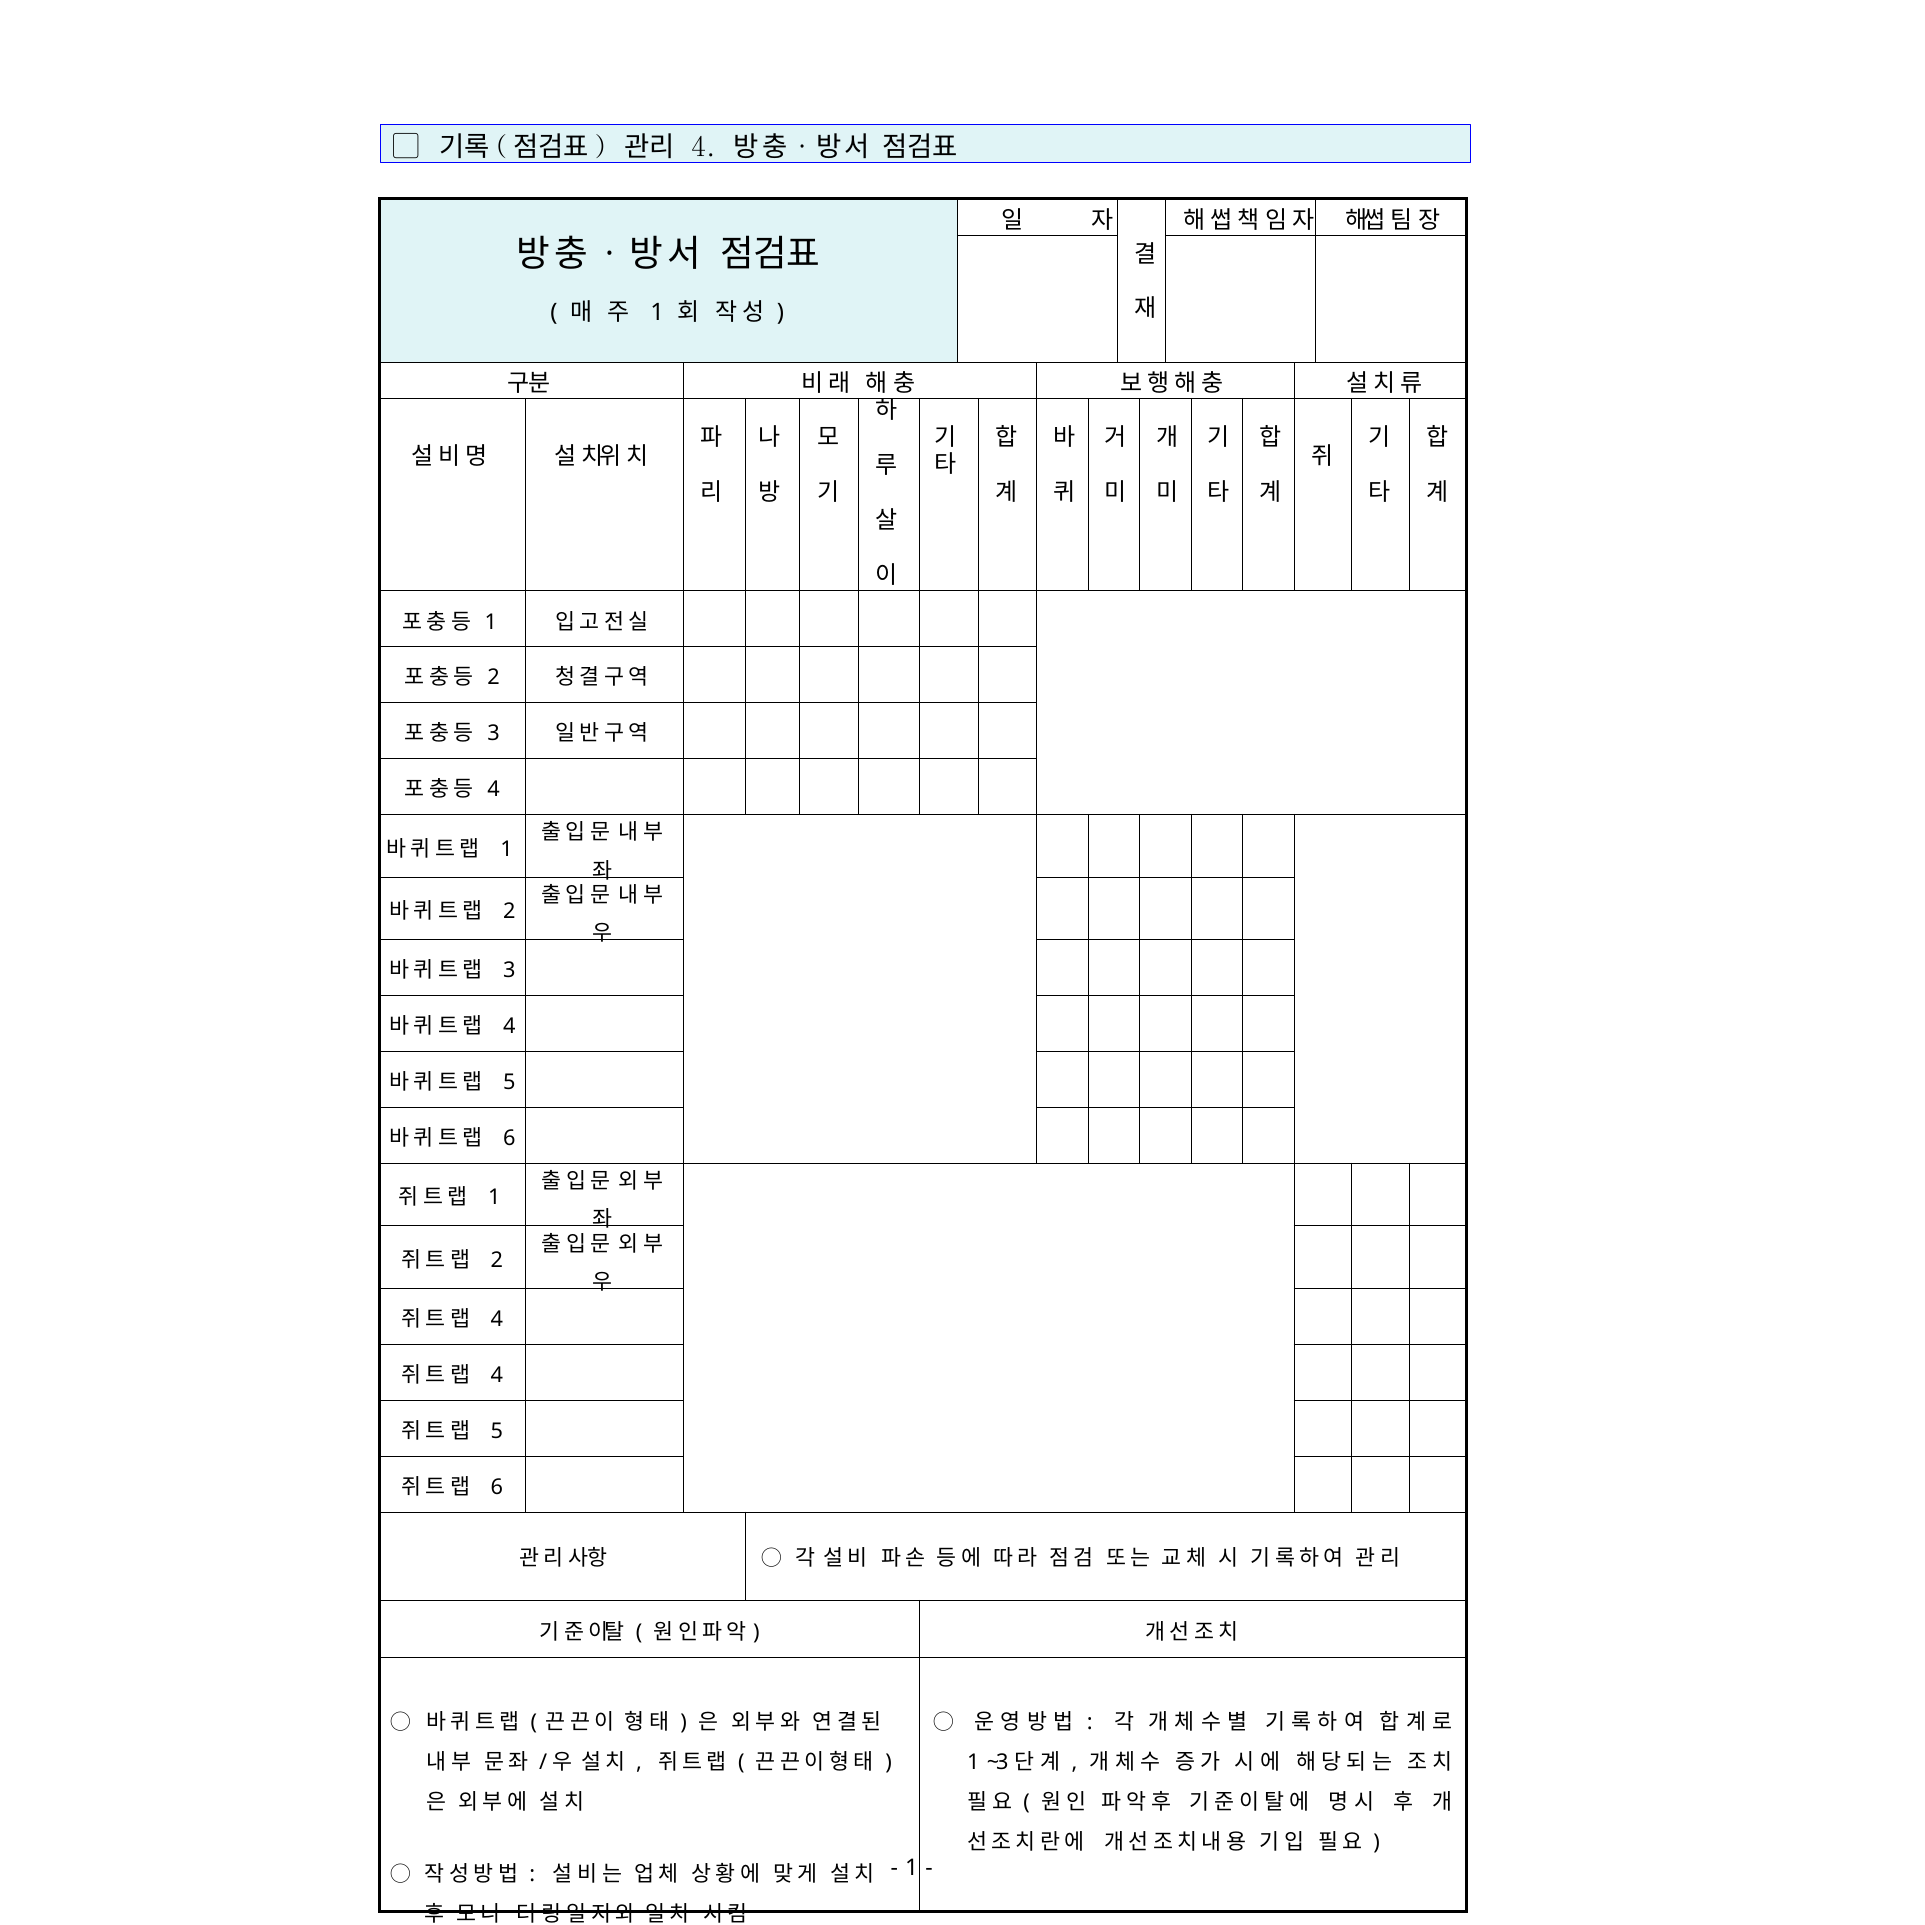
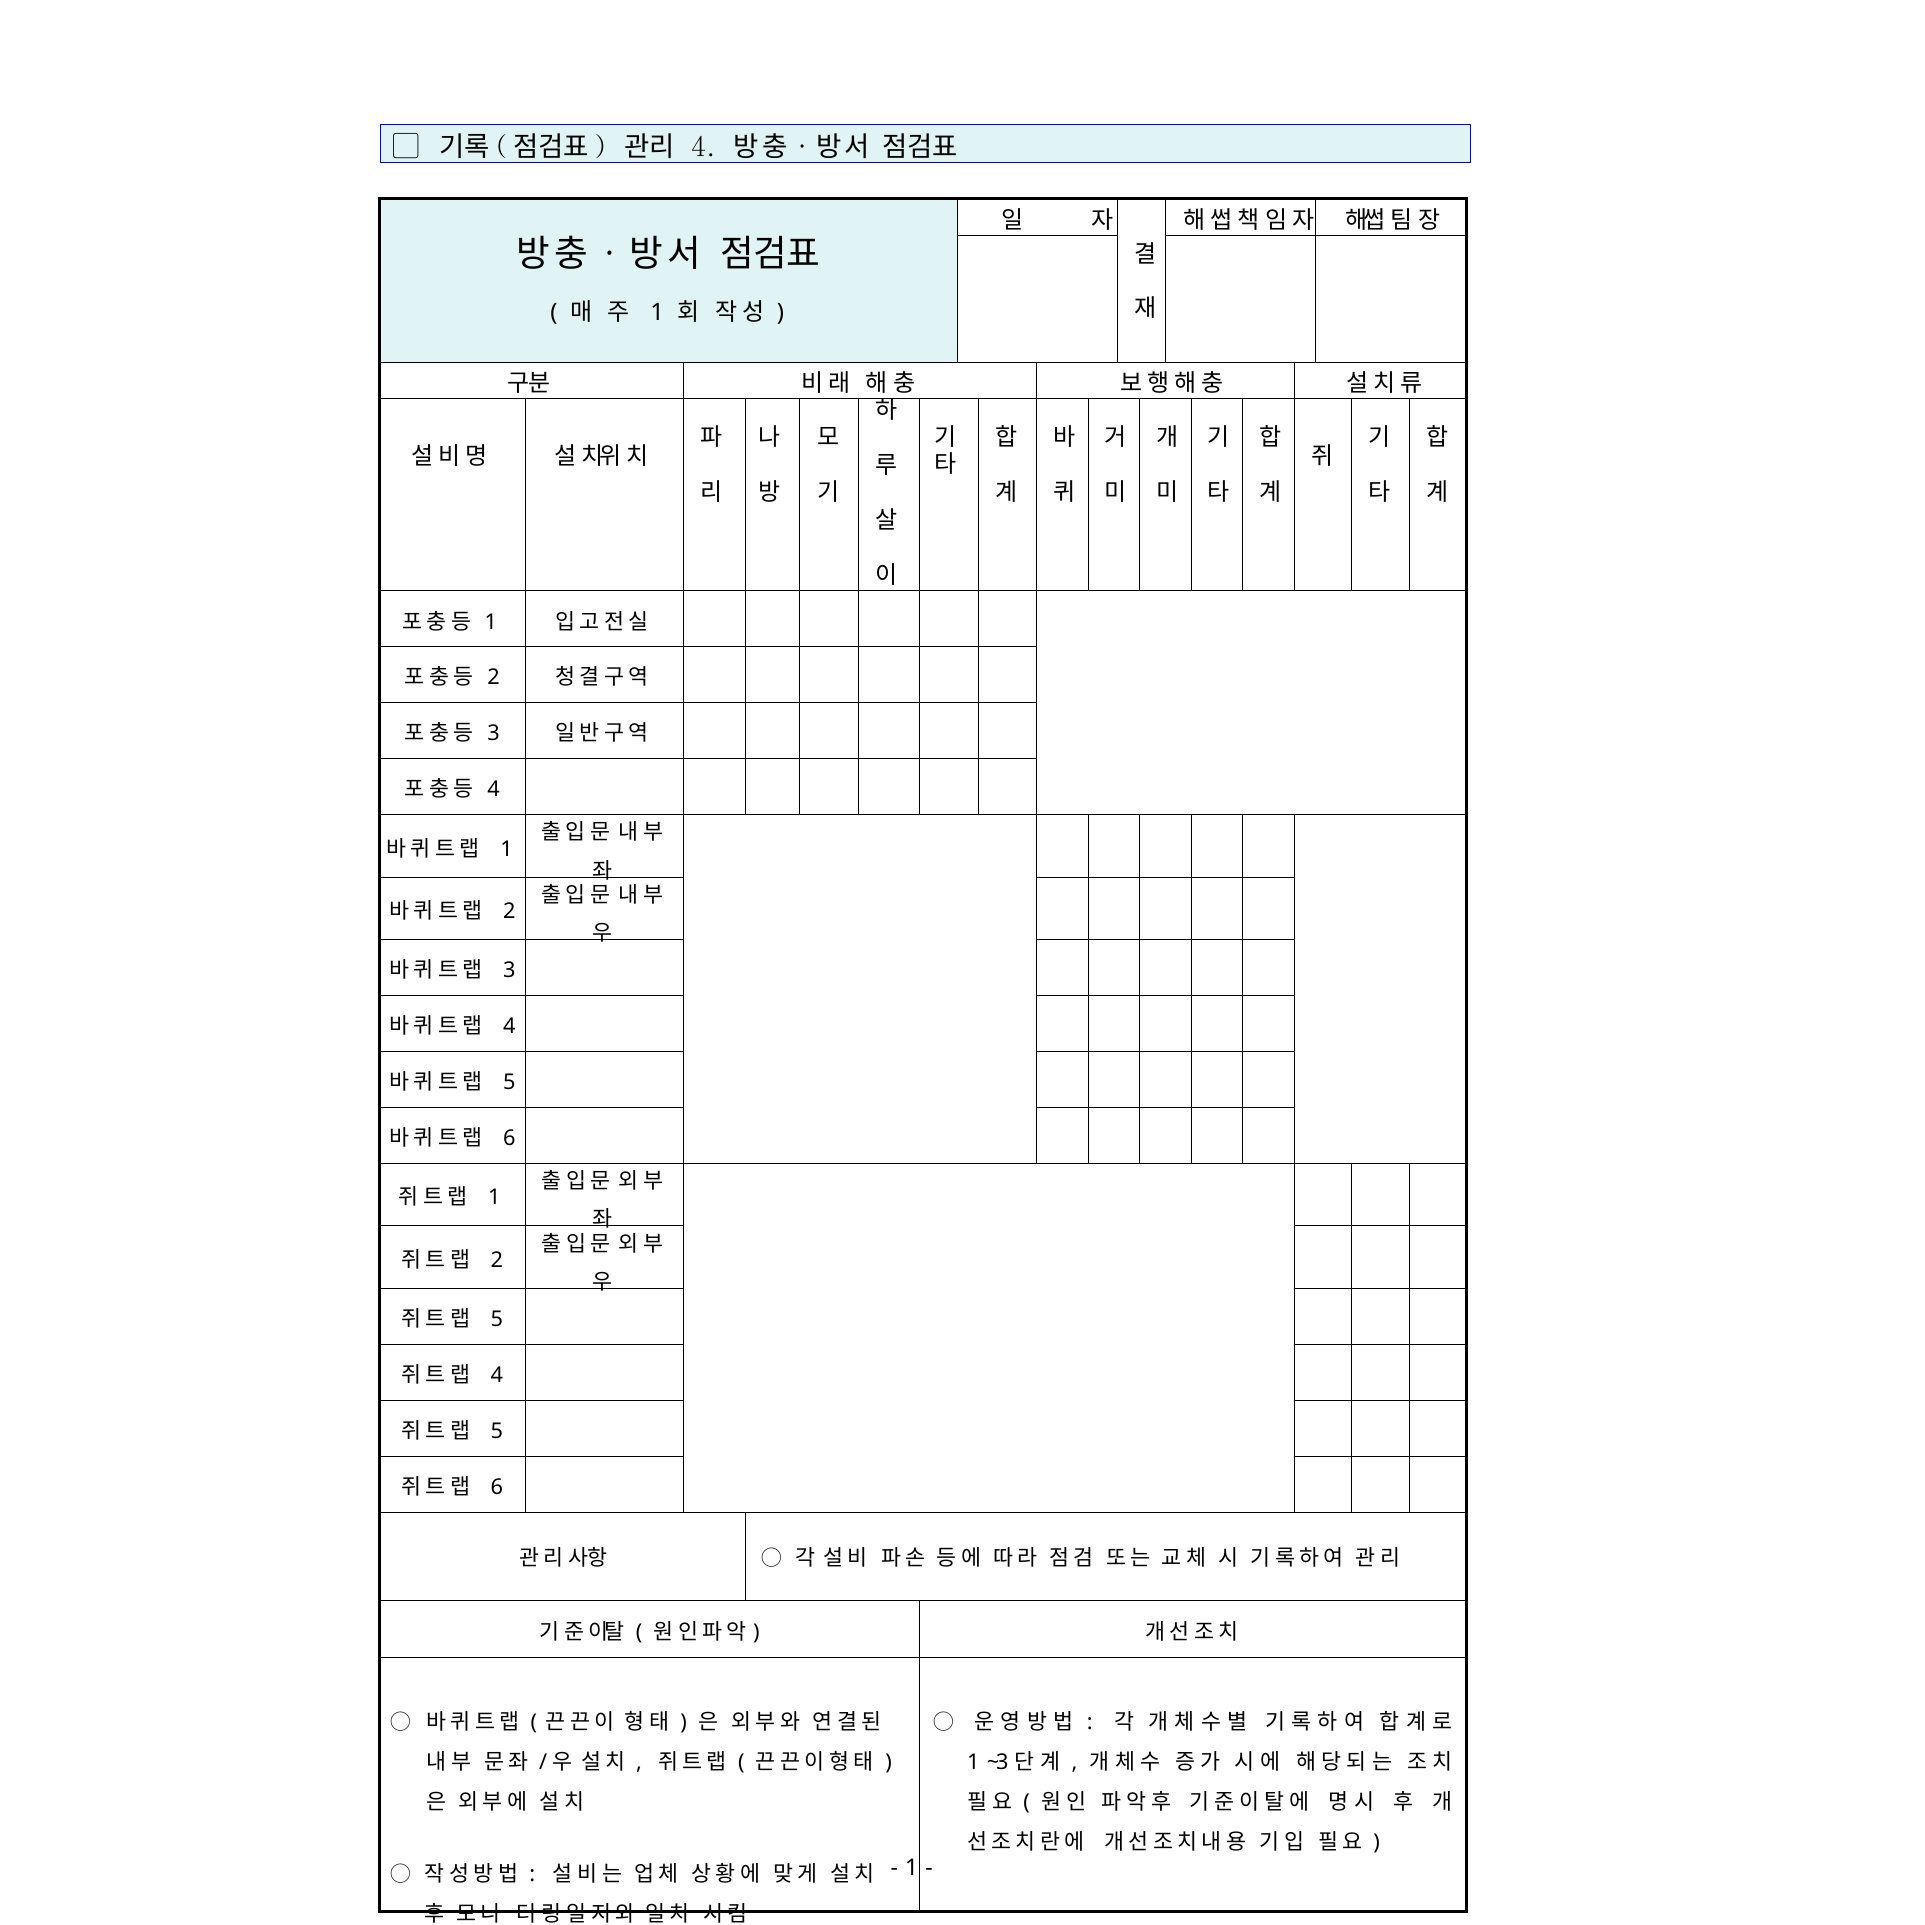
4 at (497, 1320): 4 -> 5
